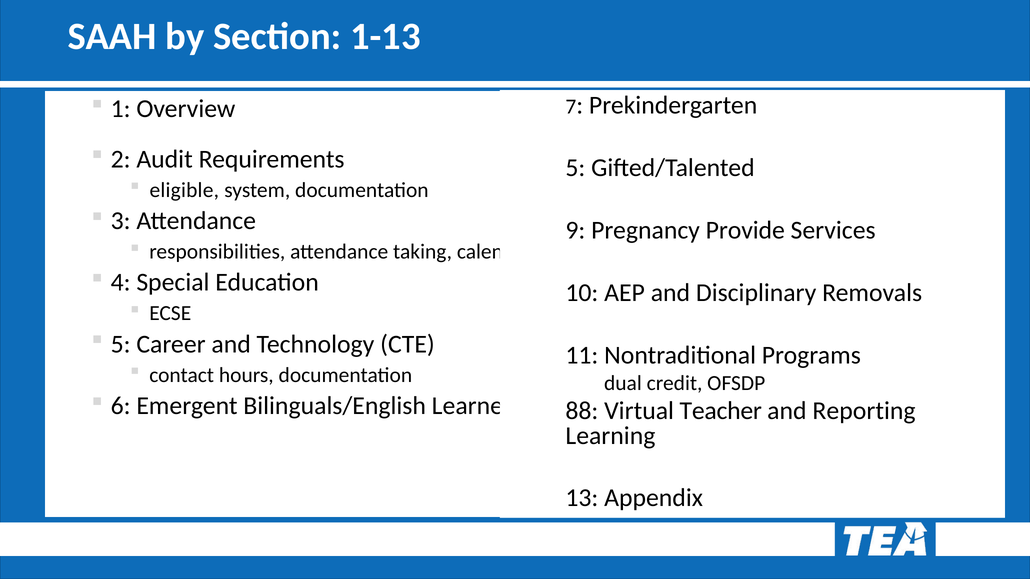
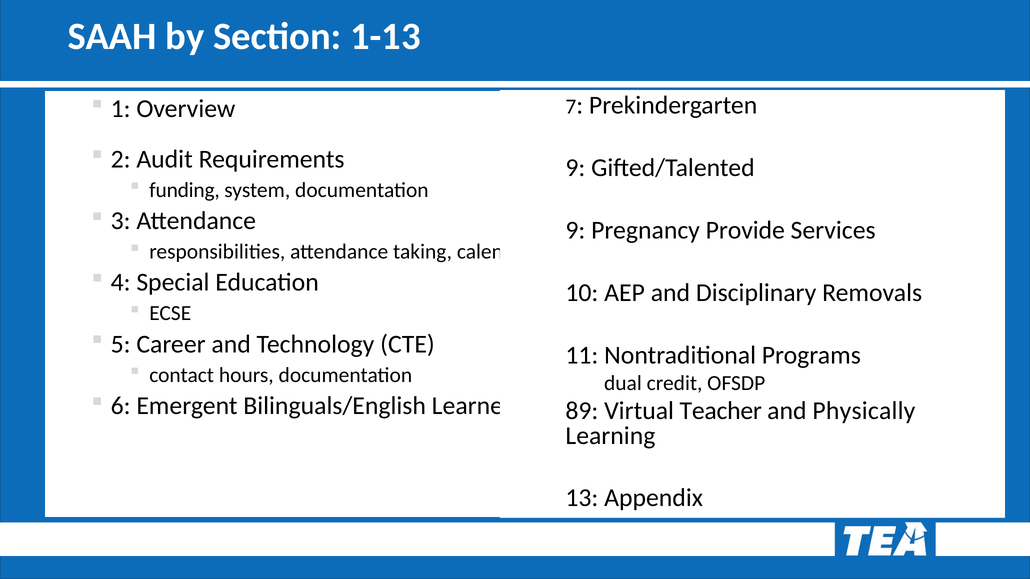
5 at (575, 168): 5 -> 9
eligible: eligible -> funding
88: 88 -> 89
Reporting: Reporting -> Physically
